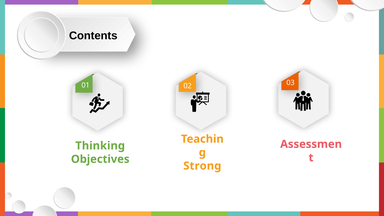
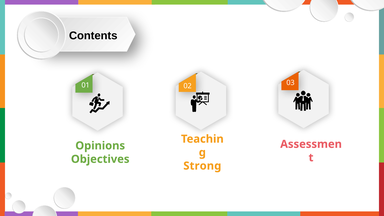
Thinking: Thinking -> Opinions
